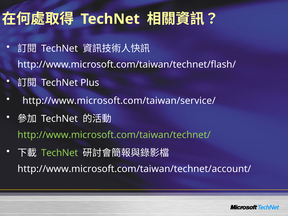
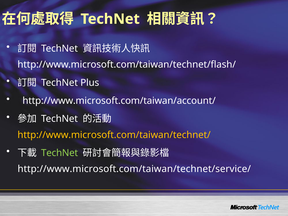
http://www.microsoft.com/taiwan/service/: http://www.microsoft.com/taiwan/service/ -> http://www.microsoft.com/taiwan/account/
http://www.microsoft.com/taiwan/technet/ colour: light green -> yellow
http://www.microsoft.com/taiwan/technet/account/: http://www.microsoft.com/taiwan/technet/account/ -> http://www.microsoft.com/taiwan/technet/service/
